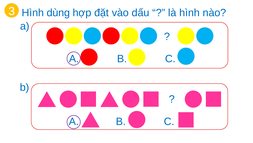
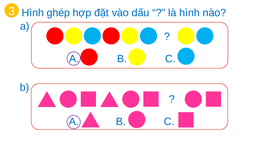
dùng: dùng -> ghép
